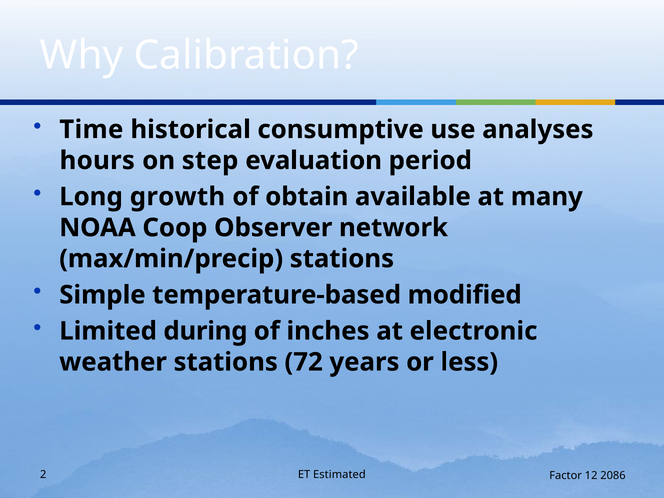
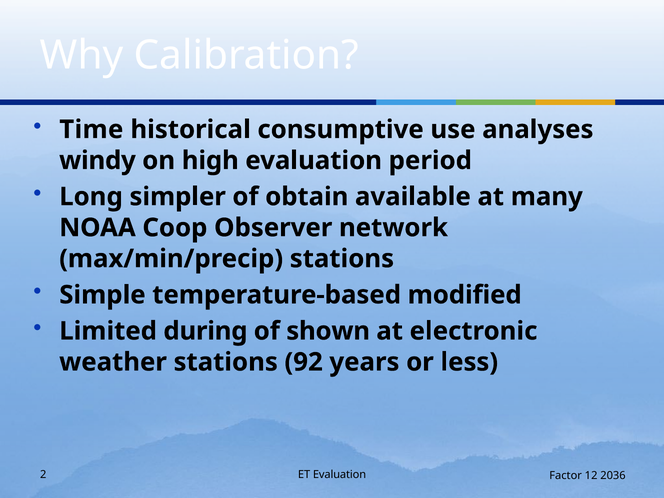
hours: hours -> windy
step: step -> high
growth: growth -> simpler
inches: inches -> shown
72: 72 -> 92
ET Estimated: Estimated -> Evaluation
2086: 2086 -> 2036
